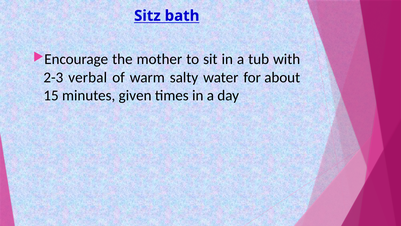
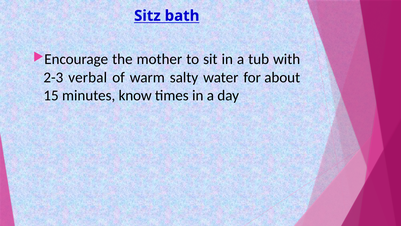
given: given -> know
